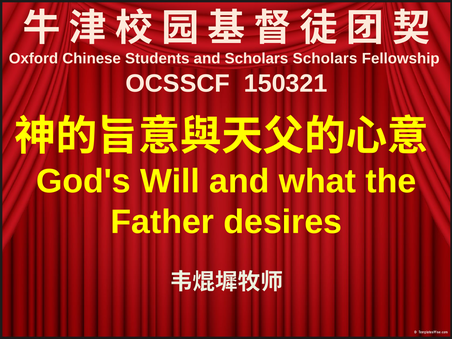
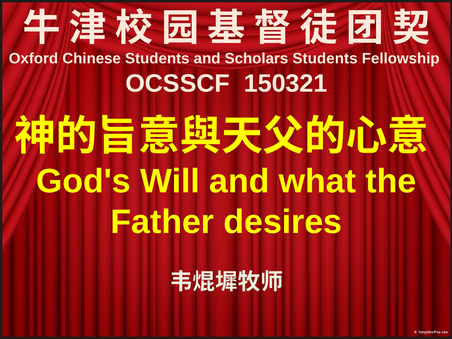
Scholars Scholars: Scholars -> Students
